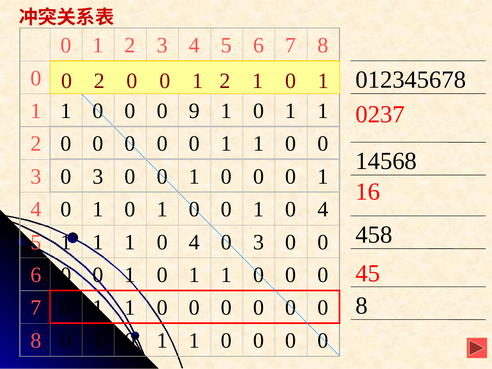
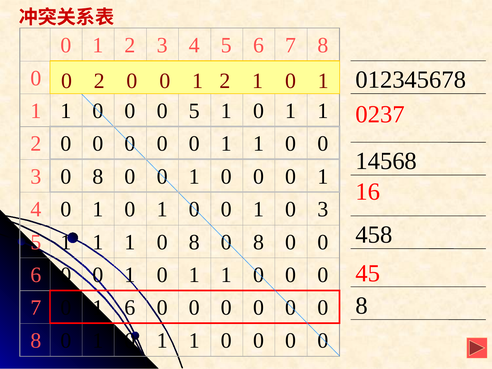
0 9: 9 -> 5
3 0 3: 3 -> 8
0 1 0 4: 4 -> 3
1 1 0 4: 4 -> 8
3 at (259, 242): 3 -> 8
7 0 1 1: 1 -> 6
